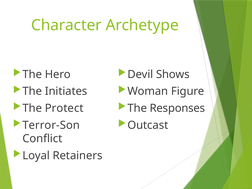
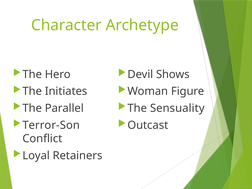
Protect: Protect -> Parallel
Responses: Responses -> Sensuality
